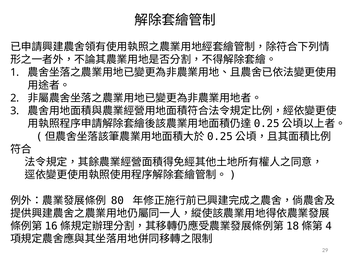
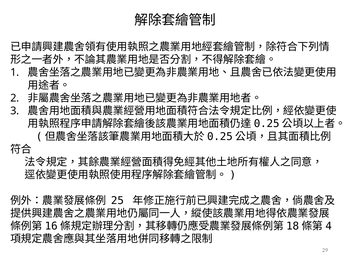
80: 80 -> 25
